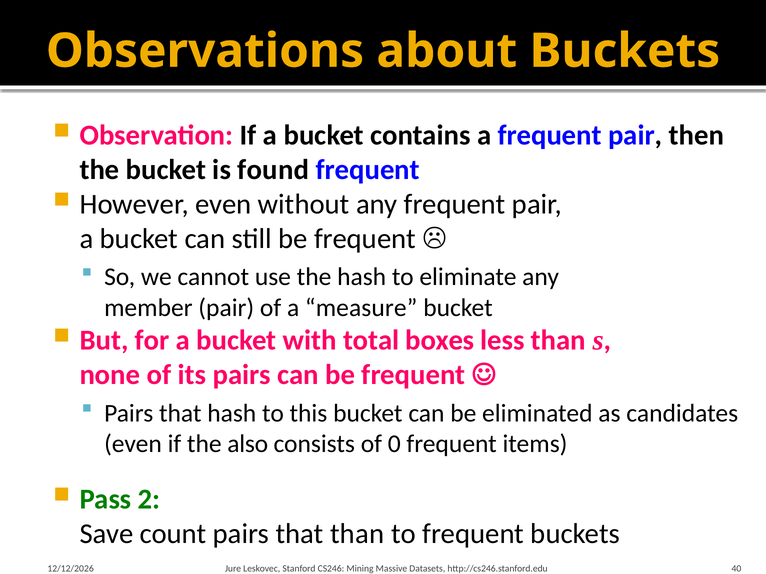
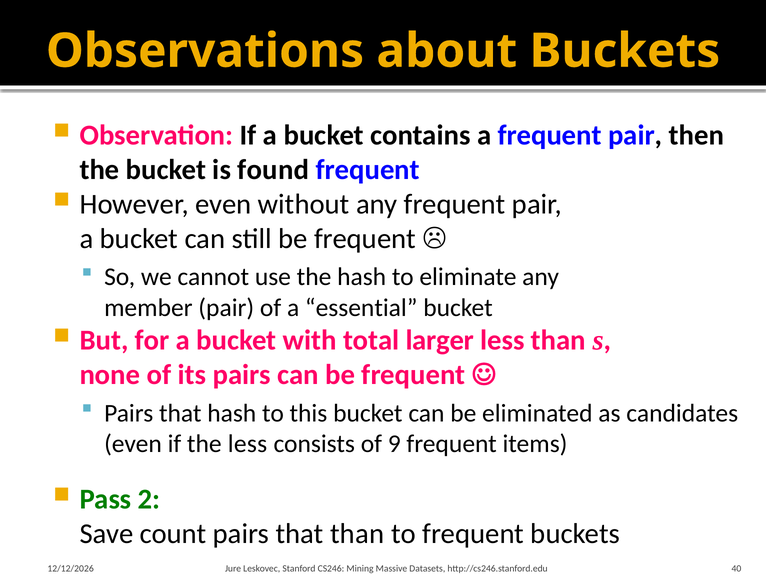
measure: measure -> essential
boxes: boxes -> larger
the also: also -> less
0: 0 -> 9
